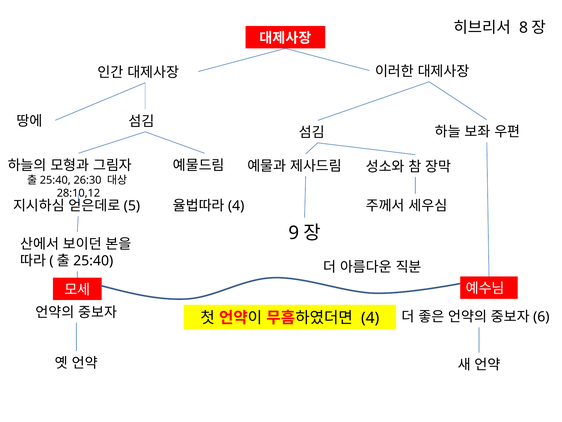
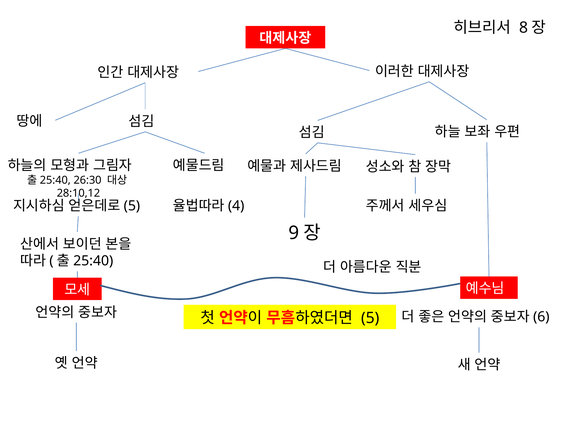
4: 4 -> 5
